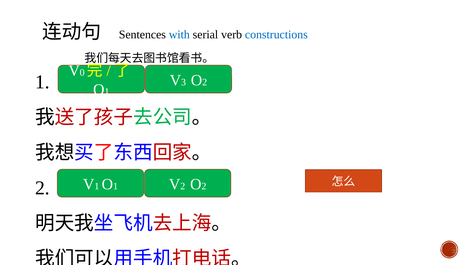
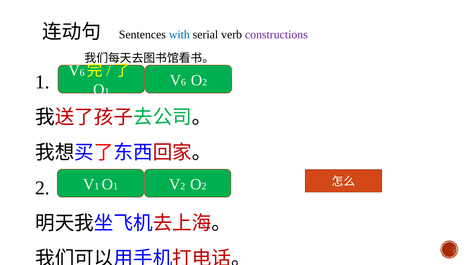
constructions colour: blue -> purple
0 at (82, 73): 0 -> 6
3 at (184, 82): 3 -> 6
